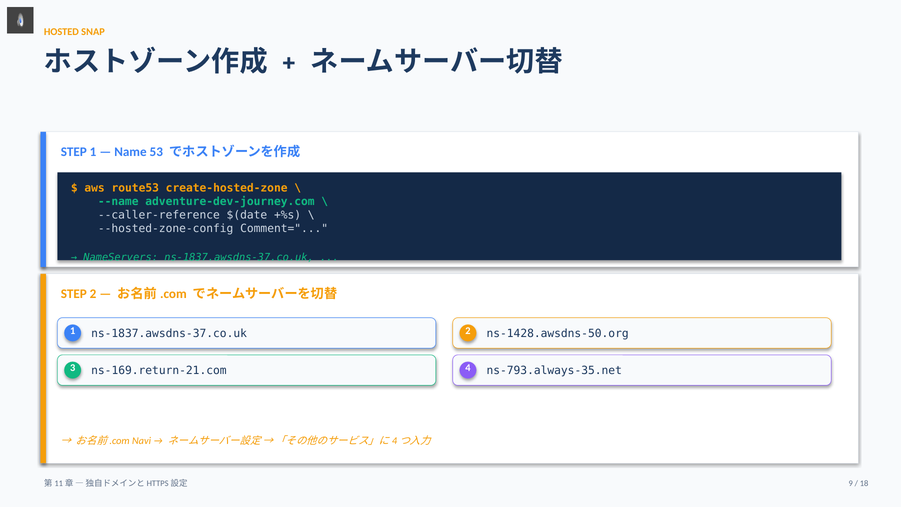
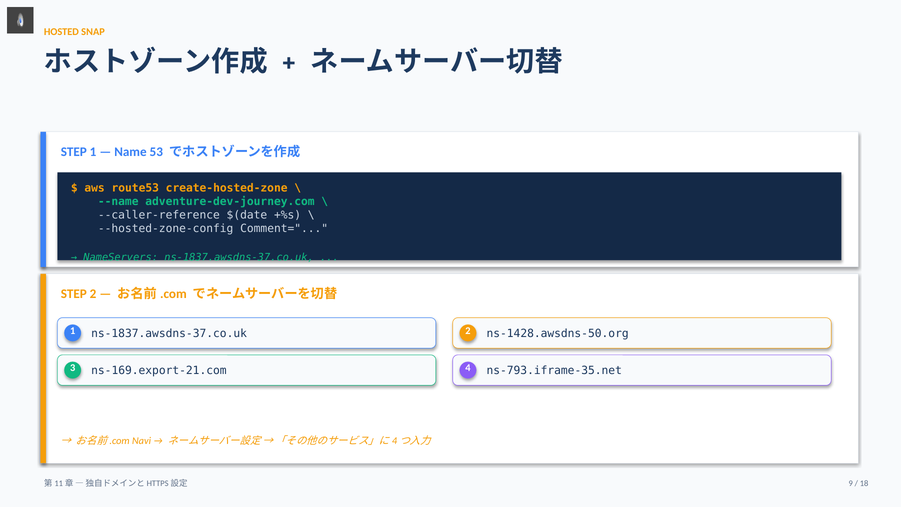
ns-169.return-21.com: ns-169.return-21.com -> ns-169.export-21.com
ns-793.always-35.net: ns-793.always-35.net -> ns-793.iframe-35.net
